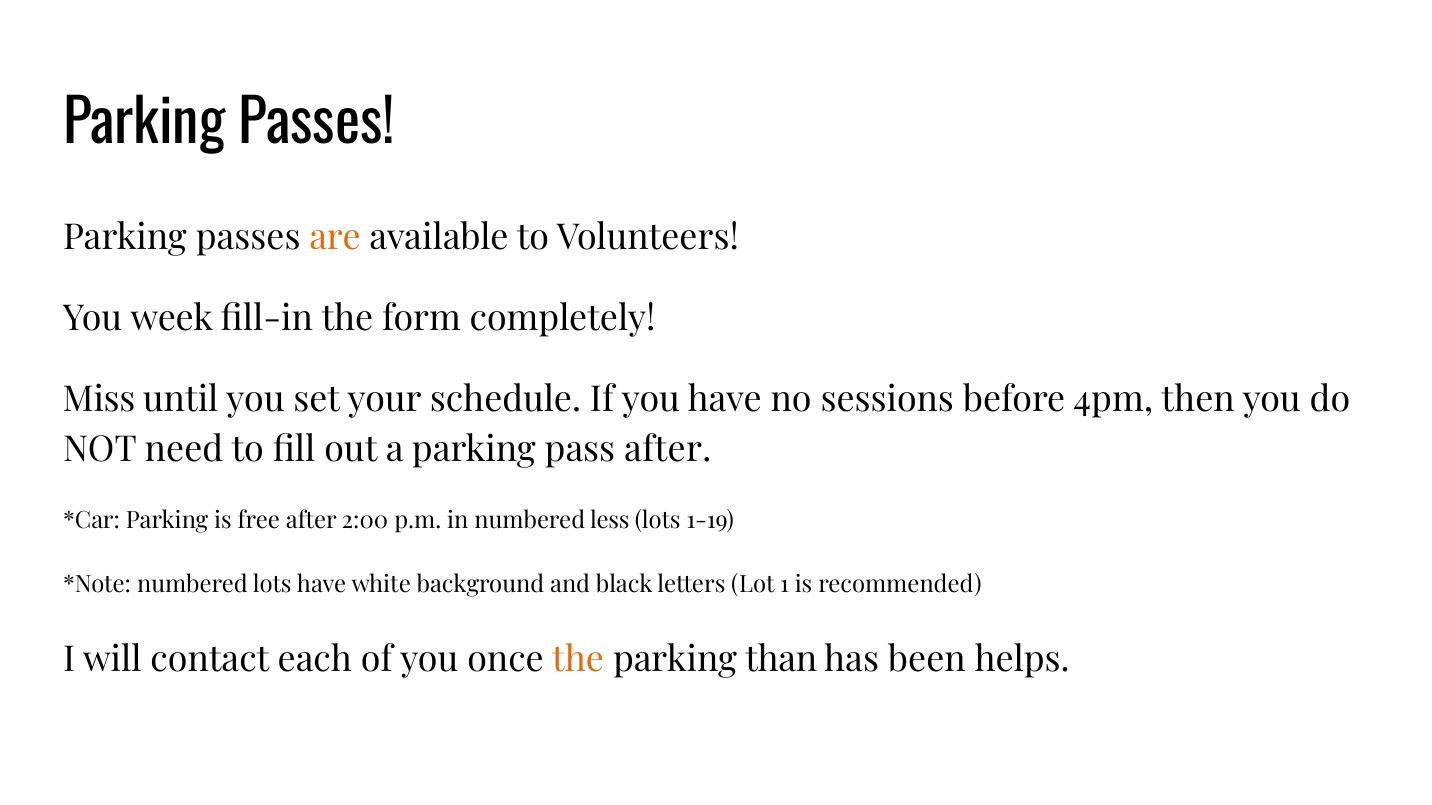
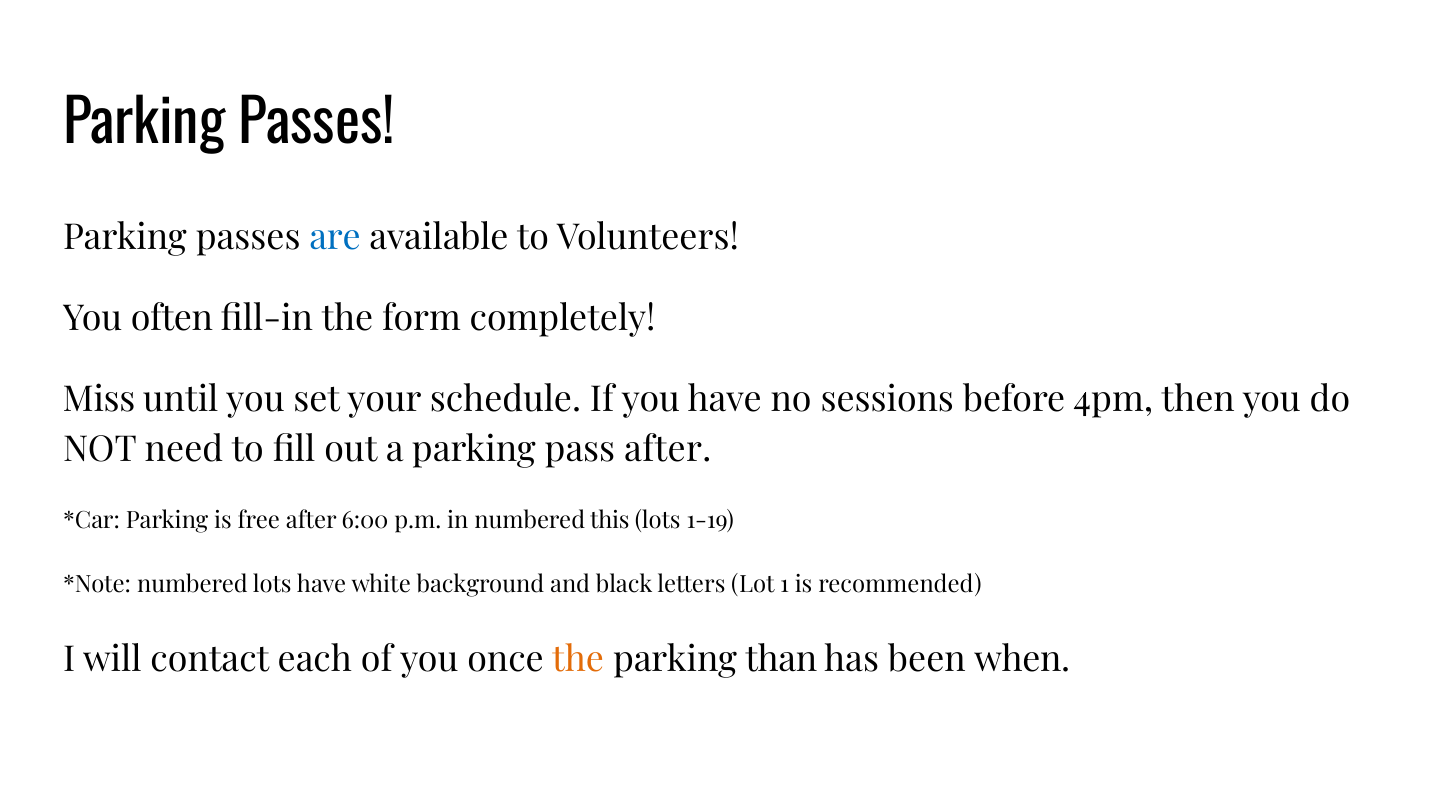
are colour: orange -> blue
week: week -> often
2:00: 2:00 -> 6:00
less: less -> this
helps: helps -> when
